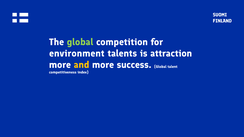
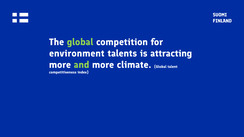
attraction: attraction -> attracting
and colour: yellow -> light green
success: success -> climate
